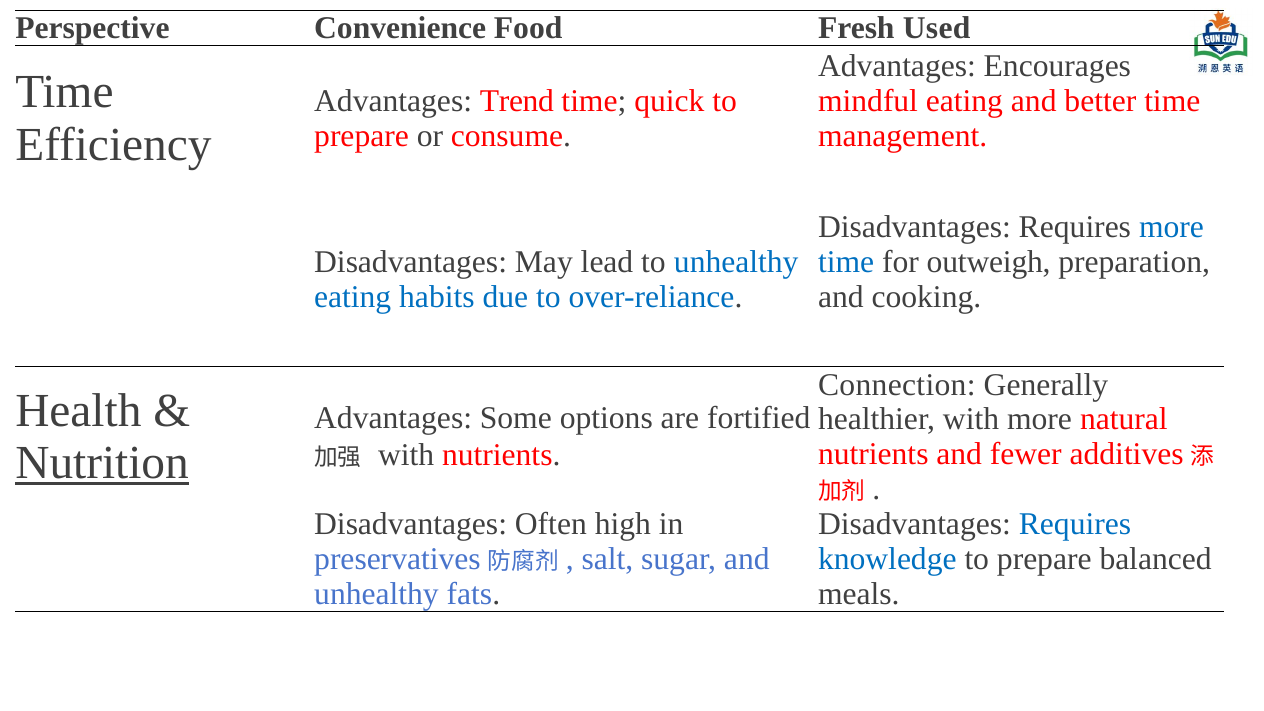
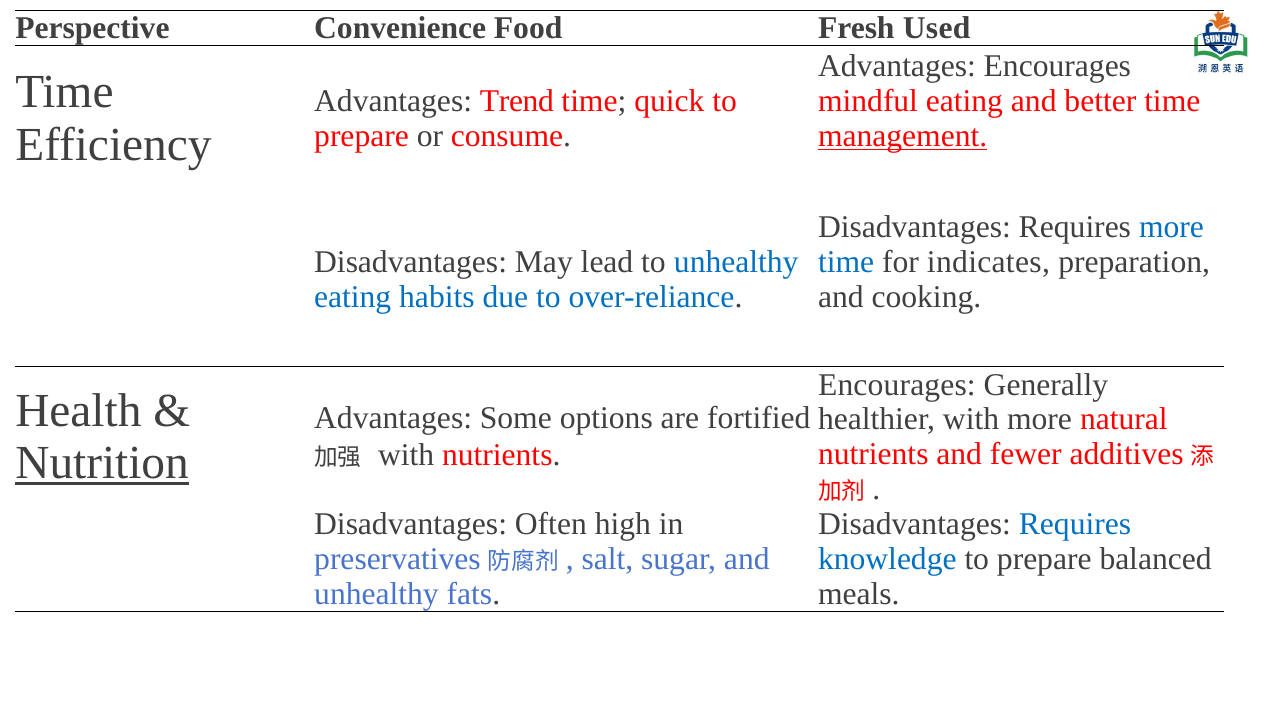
management underline: none -> present
outweigh: outweigh -> indicates
Connection at (897, 385): Connection -> Encourages
